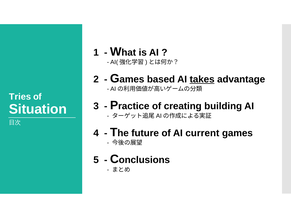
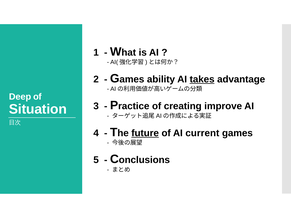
based: based -> ability
Tries: Tries -> Deep
building: building -> improve
future underline: none -> present
